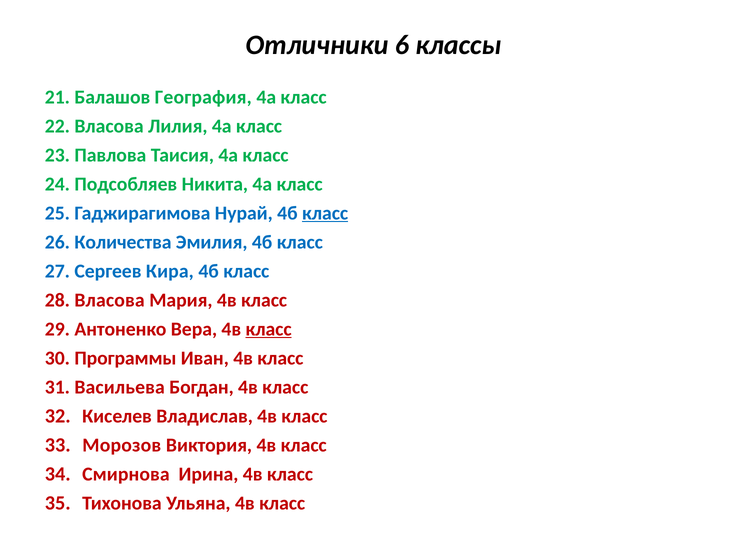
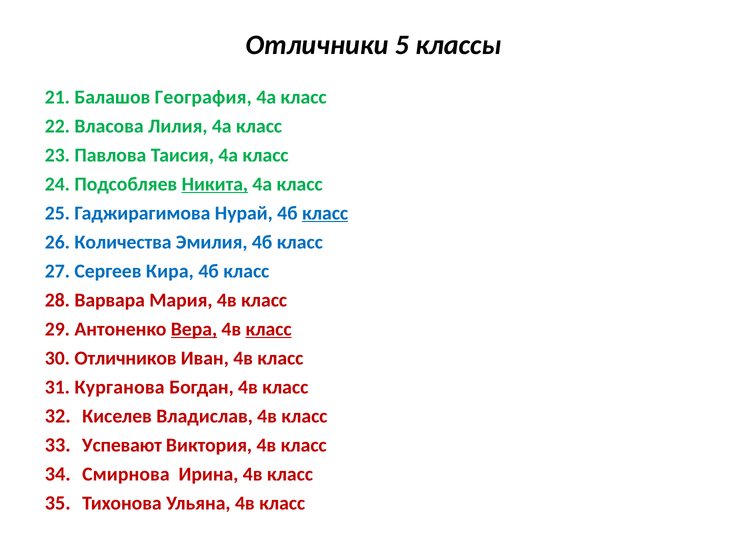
6: 6 -> 5
Никита underline: none -> present
28 Власова: Власова -> Варвара
Вера underline: none -> present
Программы: Программы -> Отличников
Васильева: Васильева -> Курганова
Морозов: Морозов -> Успевают
